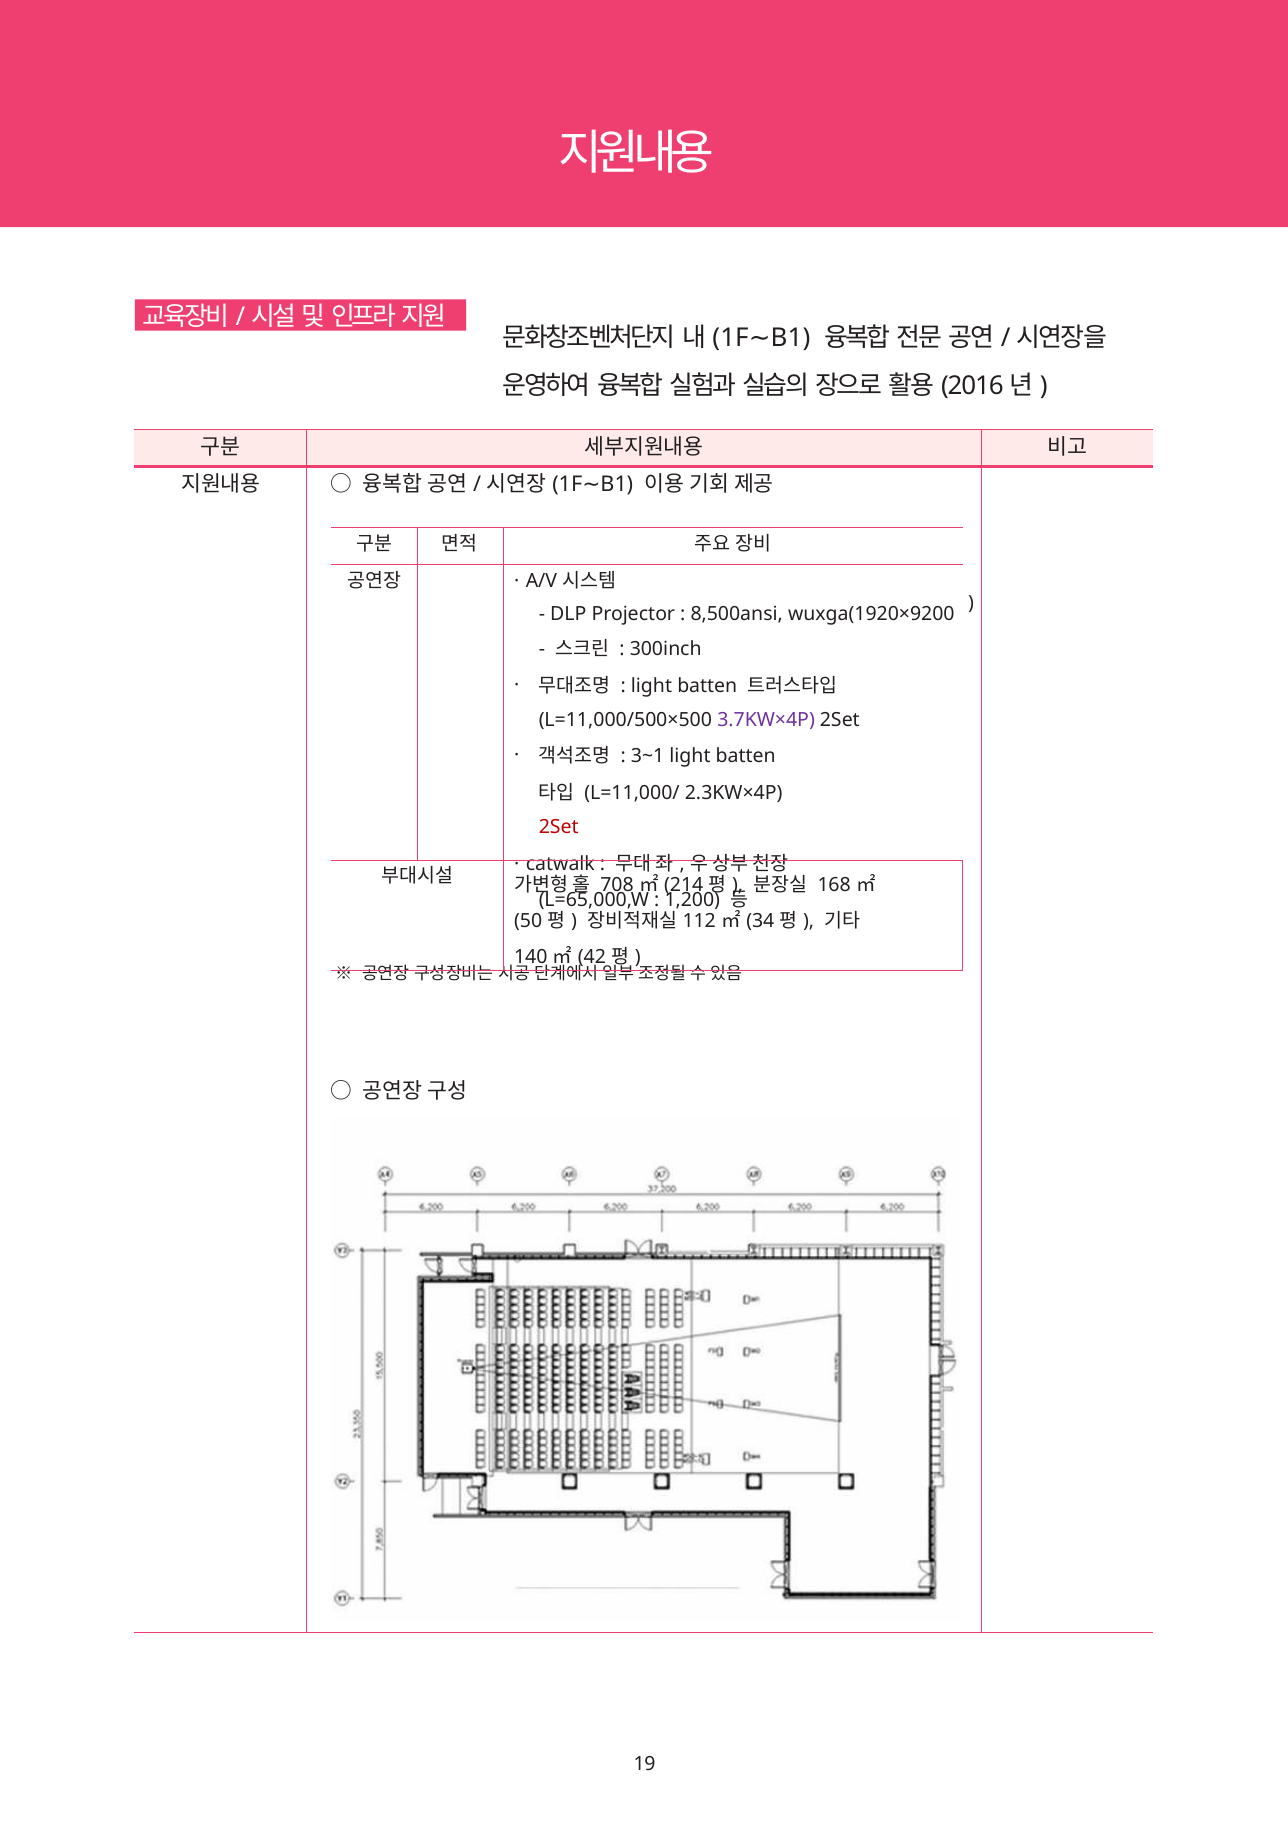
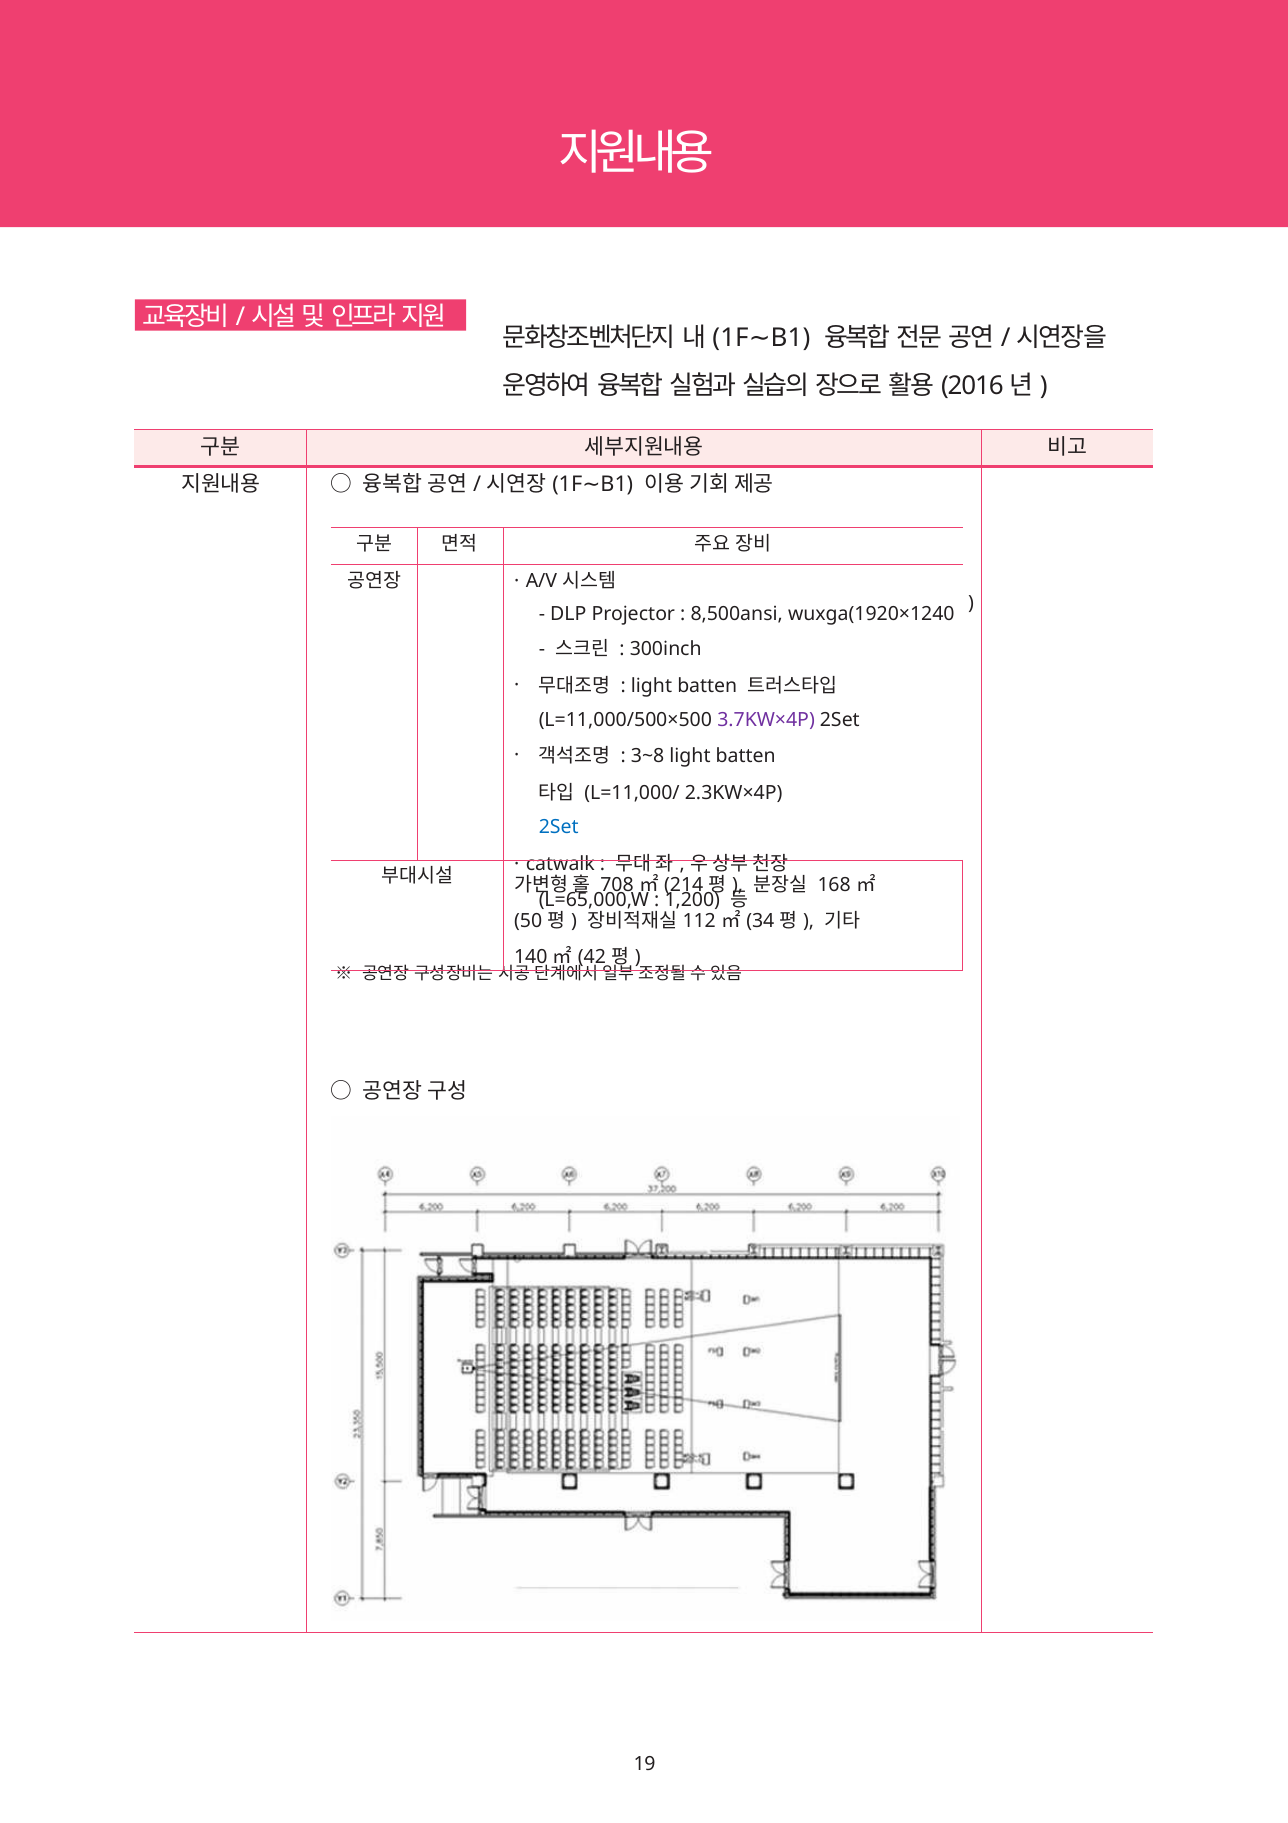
wuxga(1920×9200: wuxga(1920×9200 -> wuxga(1920×1240
3~1: 3~1 -> 3~8
2Set at (559, 827) colour: red -> blue
